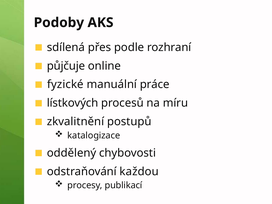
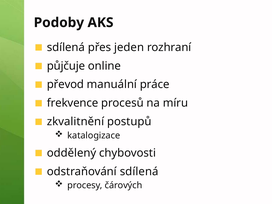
podle: podle -> jeden
fyzické: fyzické -> převod
lístkových: lístkových -> frekvence
odstraňování každou: každou -> sdílená
publikací: publikací -> čárových
